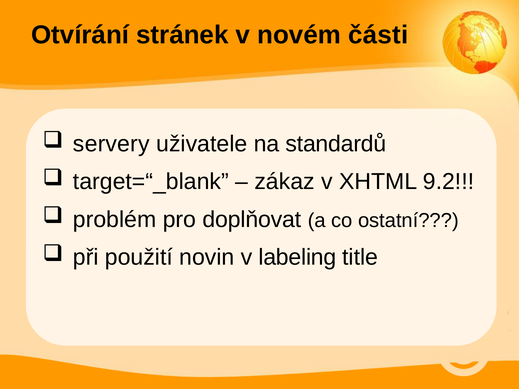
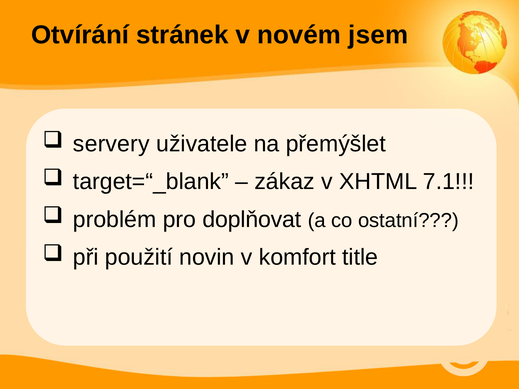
části: části -> jsem
standardů: standardů -> přemýšlet
9.2: 9.2 -> 7.1
labeling: labeling -> komfort
